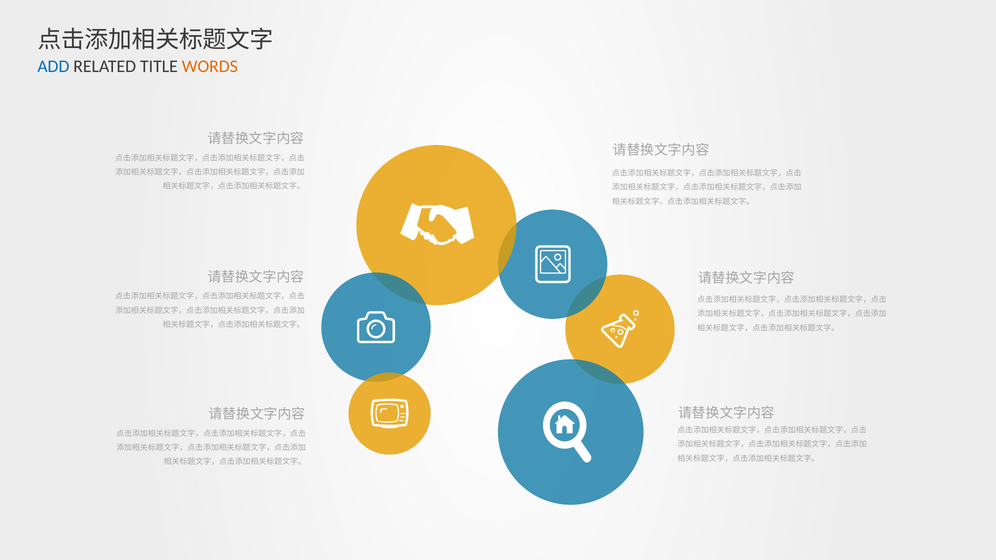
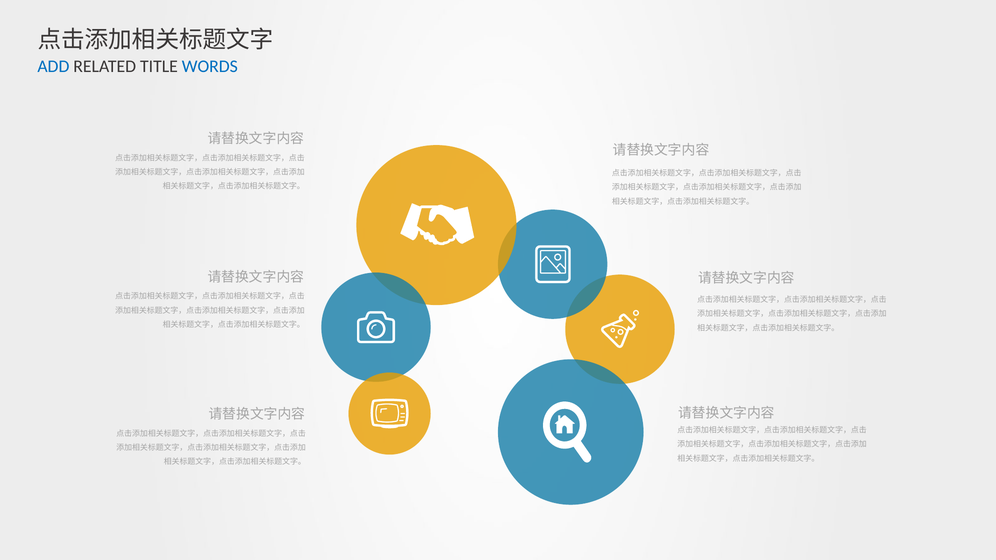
WORDS colour: orange -> blue
